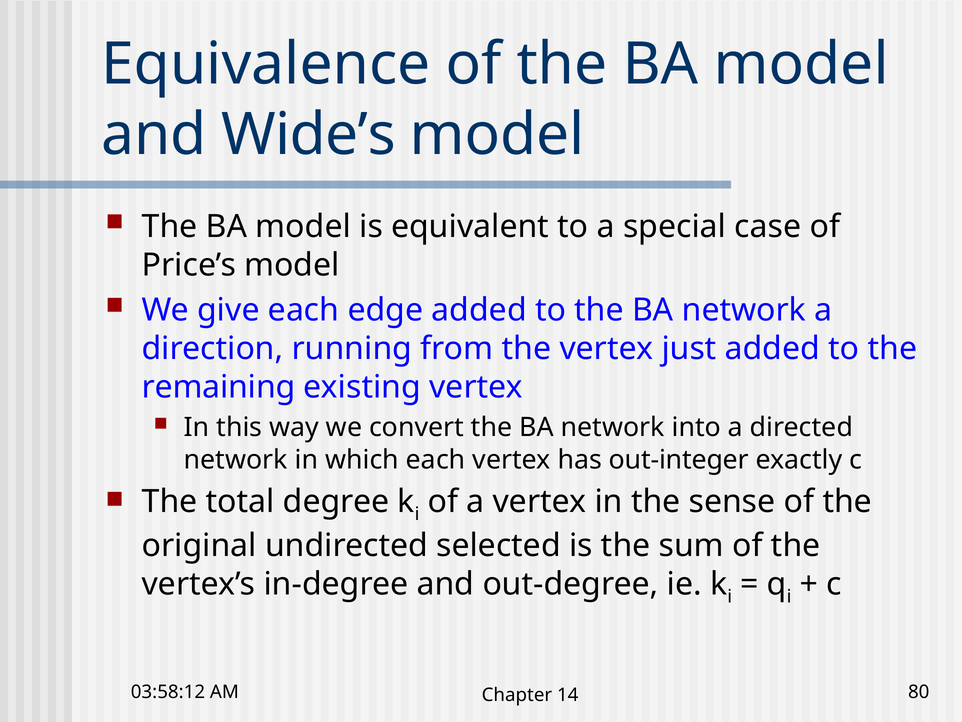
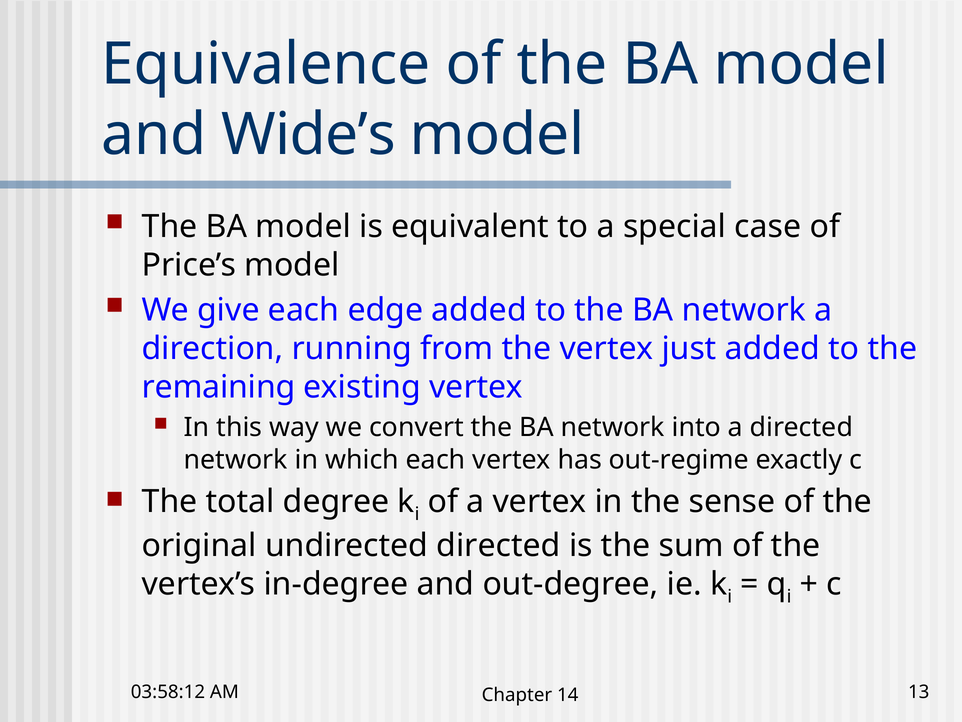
out-integer: out-integer -> out-regime
undirected selected: selected -> directed
80: 80 -> 13
